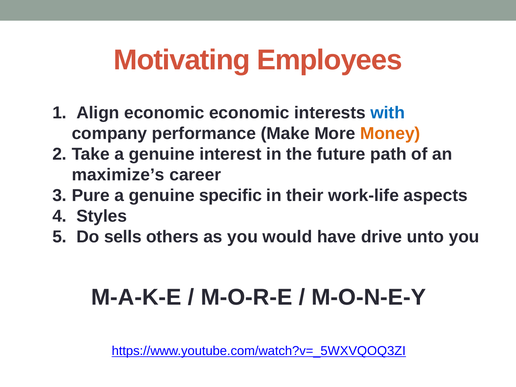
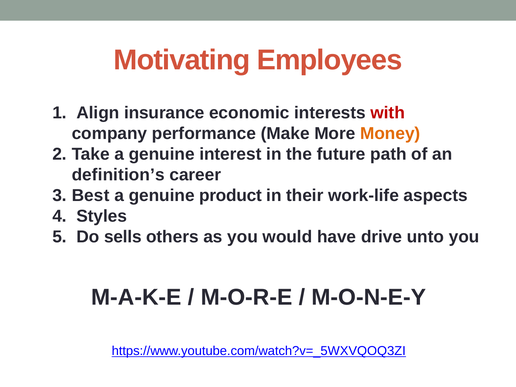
Align economic: economic -> insurance
with colour: blue -> red
maximize’s: maximize’s -> definition’s
Pure: Pure -> Best
specific: specific -> product
